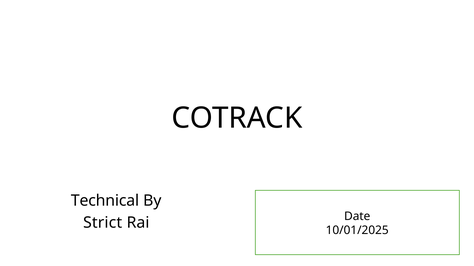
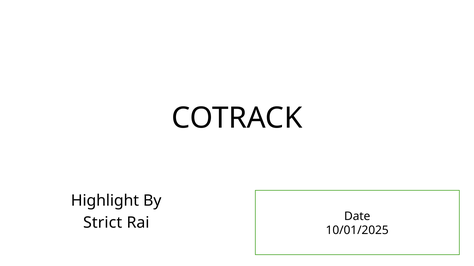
Technical: Technical -> Highlight
